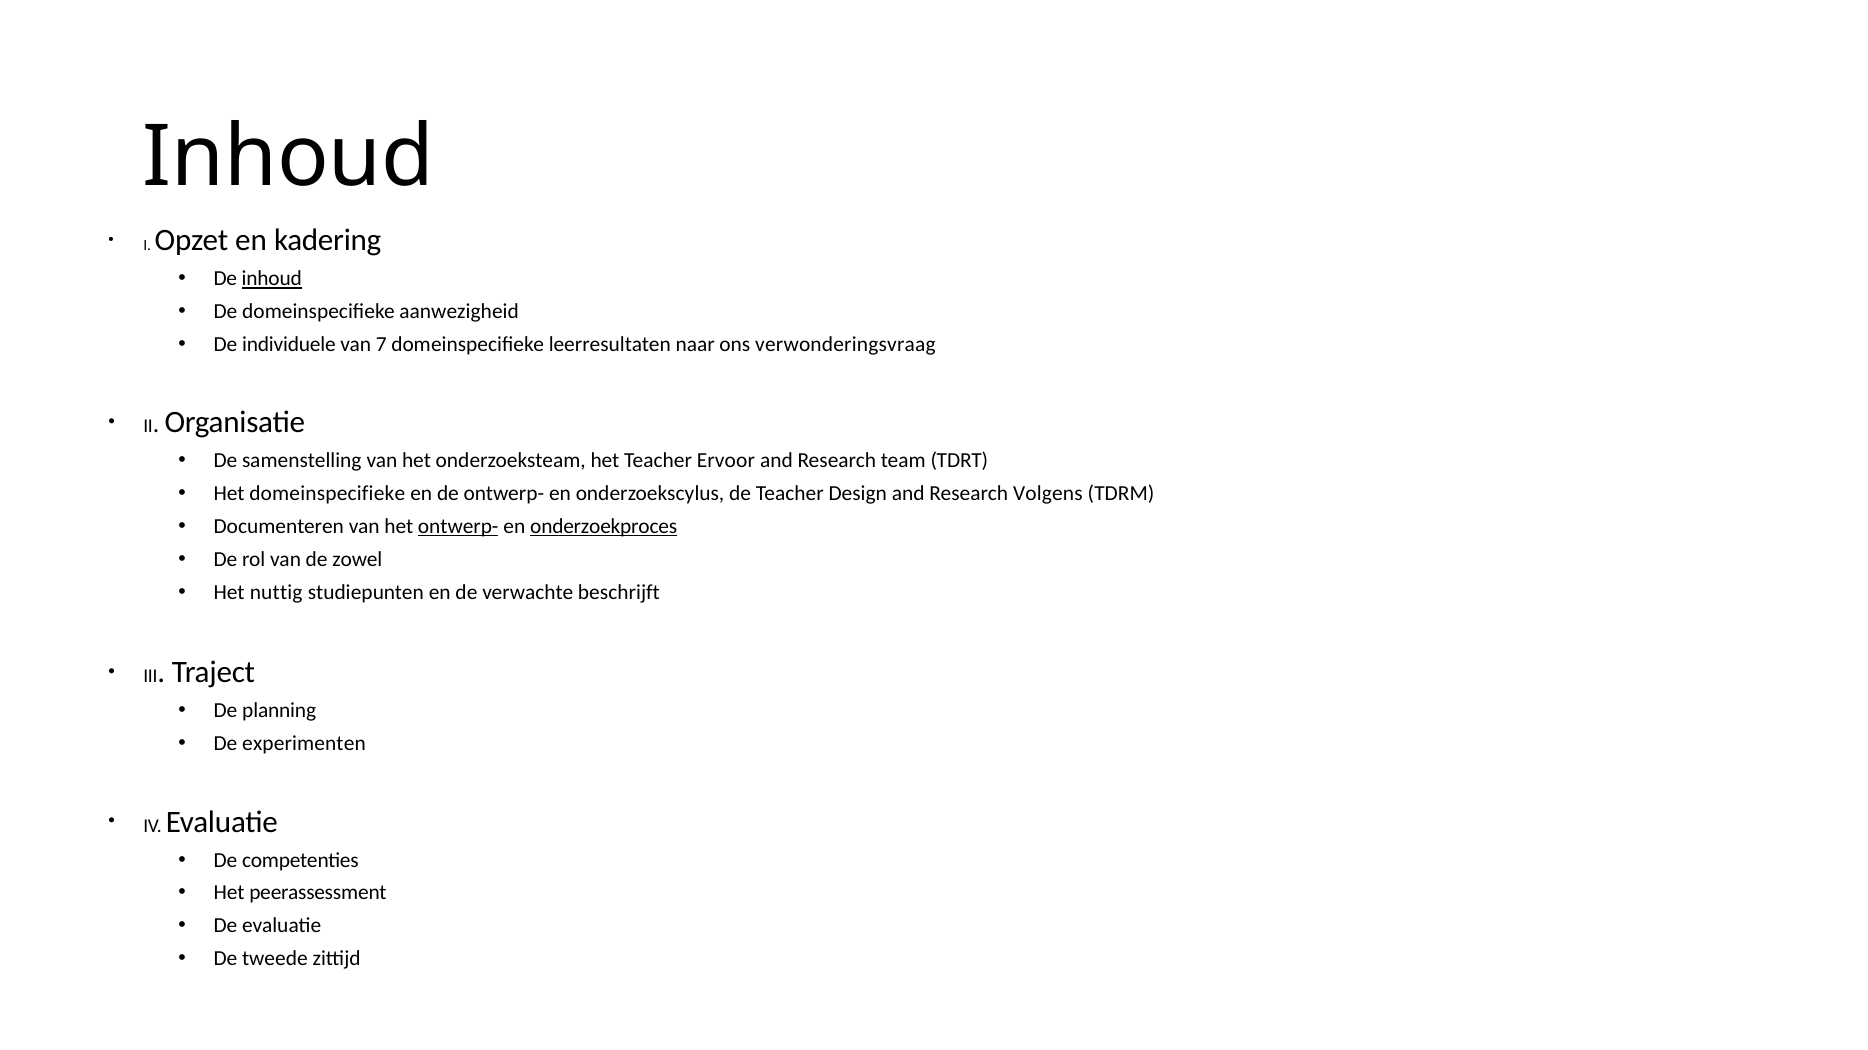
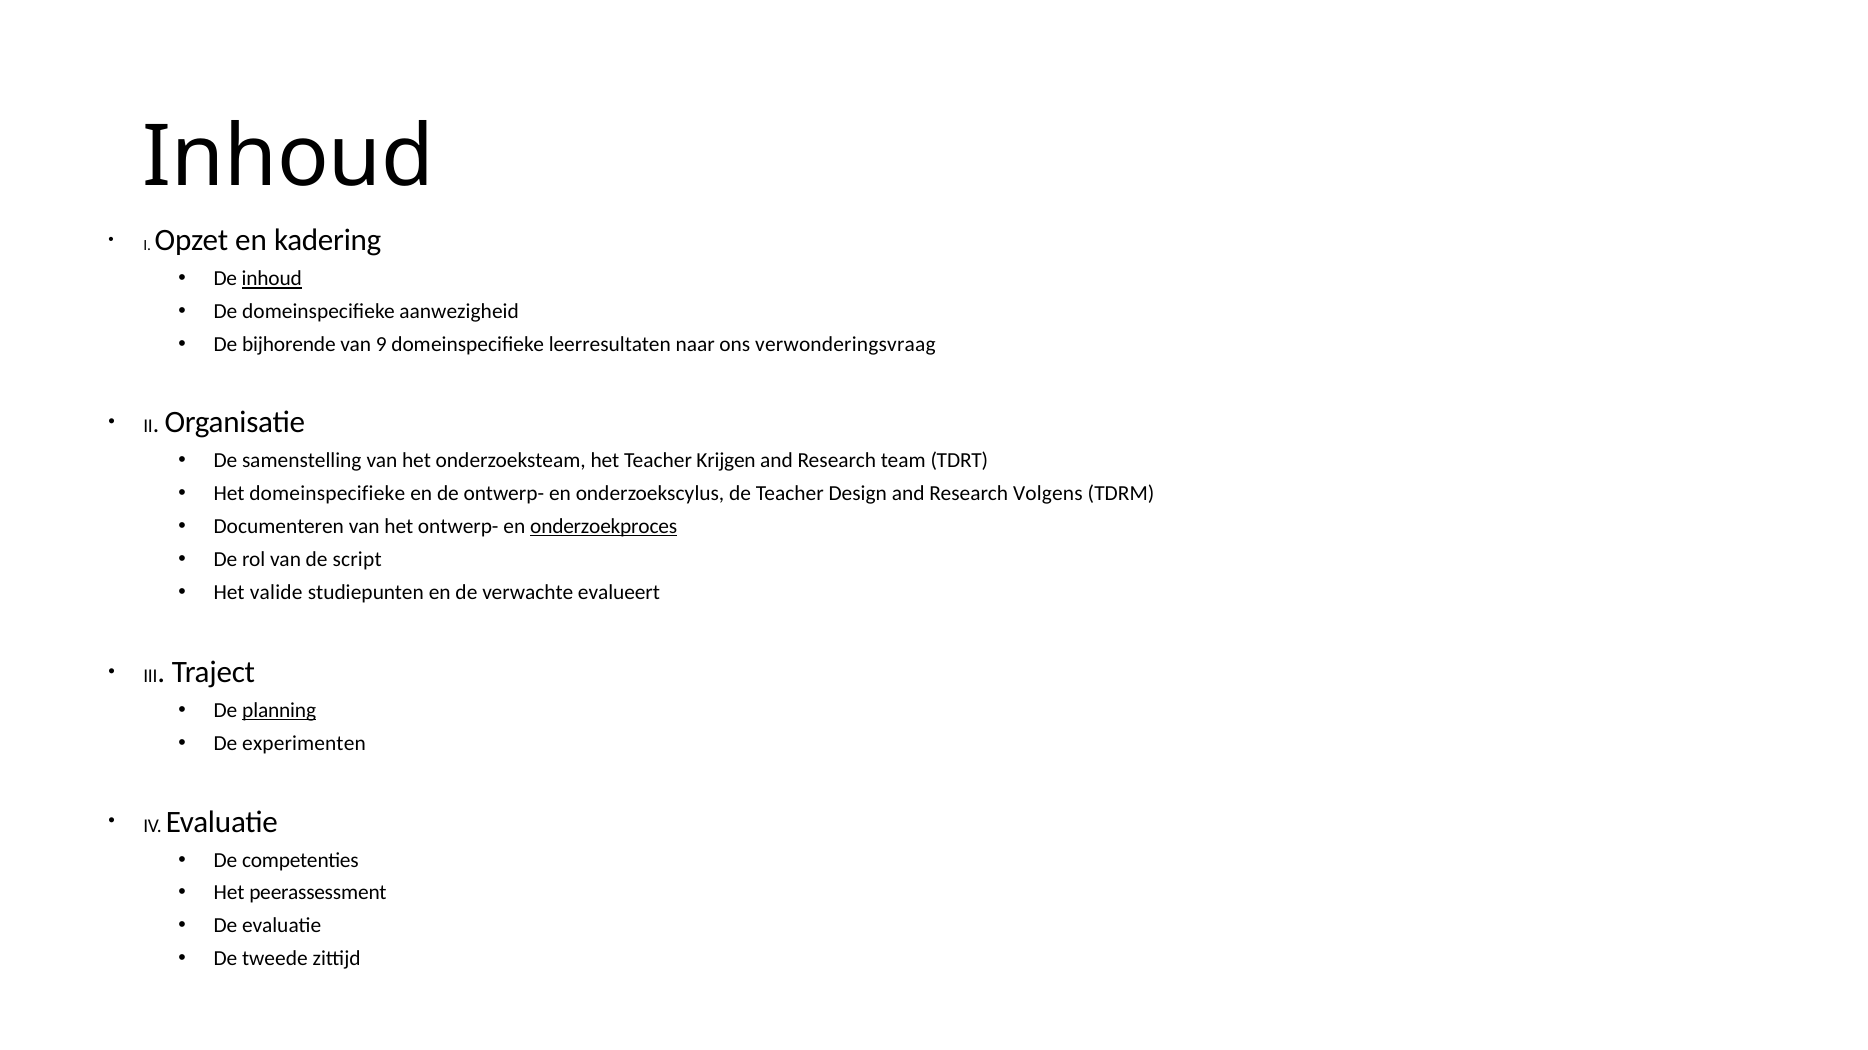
individuele: individuele -> bijhorende
7: 7 -> 9
Ervoor: Ervoor -> Krijgen
ontwerp- at (458, 527) underline: present -> none
zowel: zowel -> script
nuttig: nuttig -> valide
beschrijft: beschrijft -> evalueert
planning underline: none -> present
